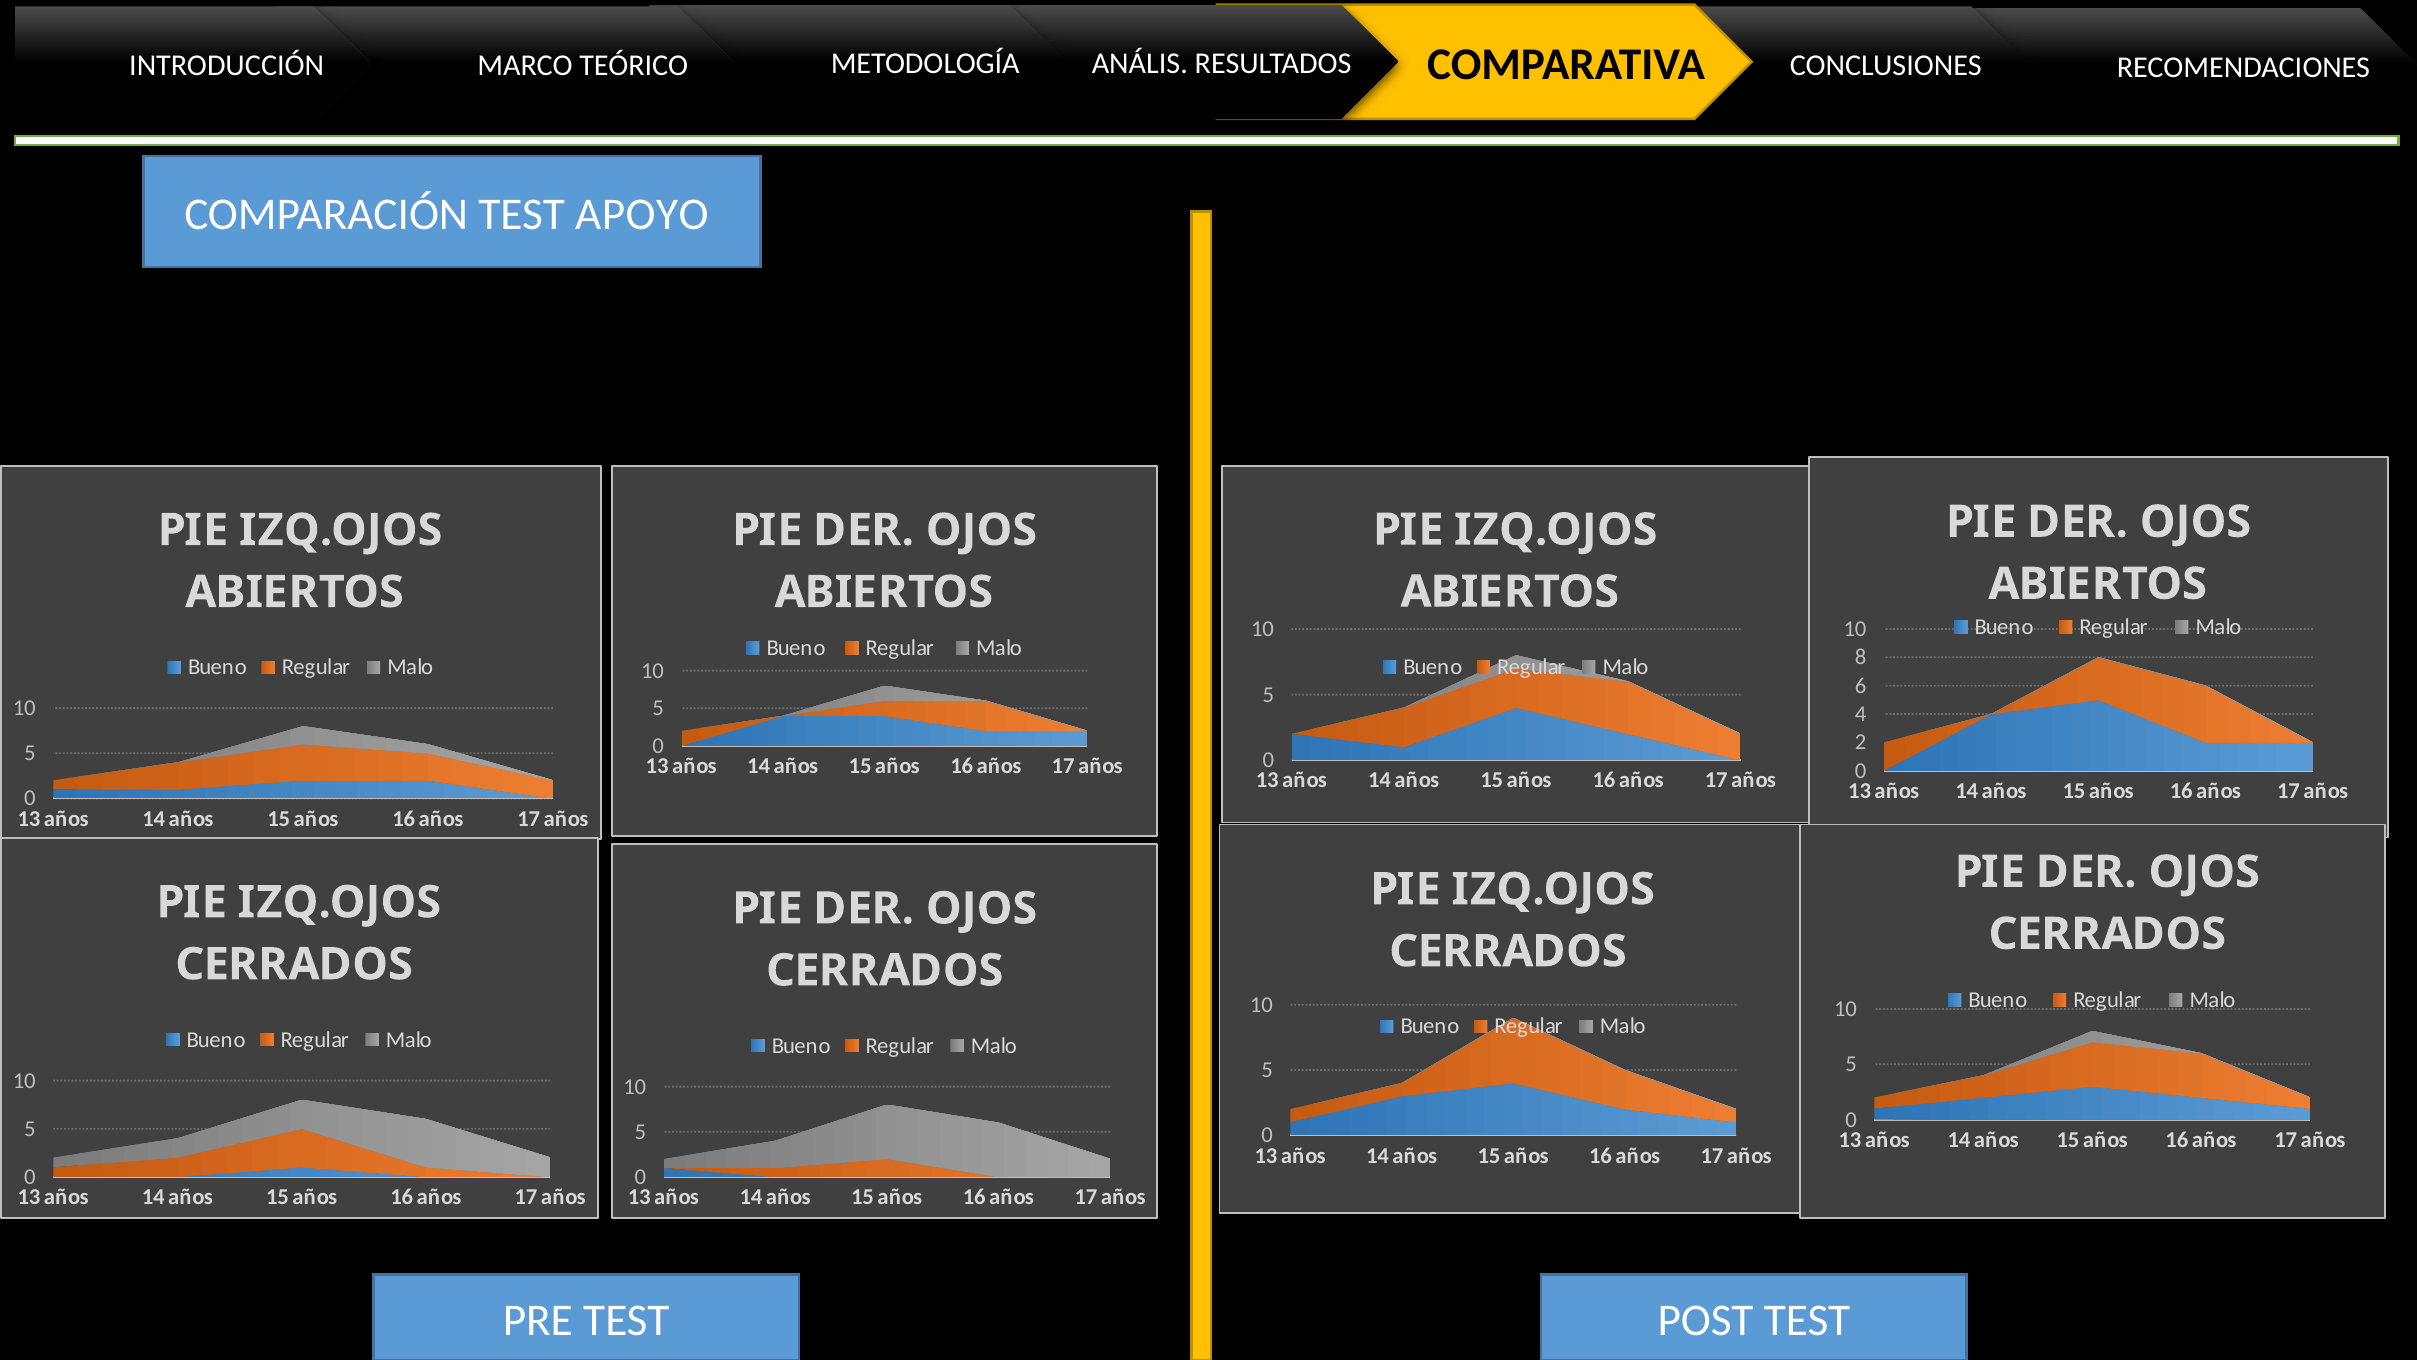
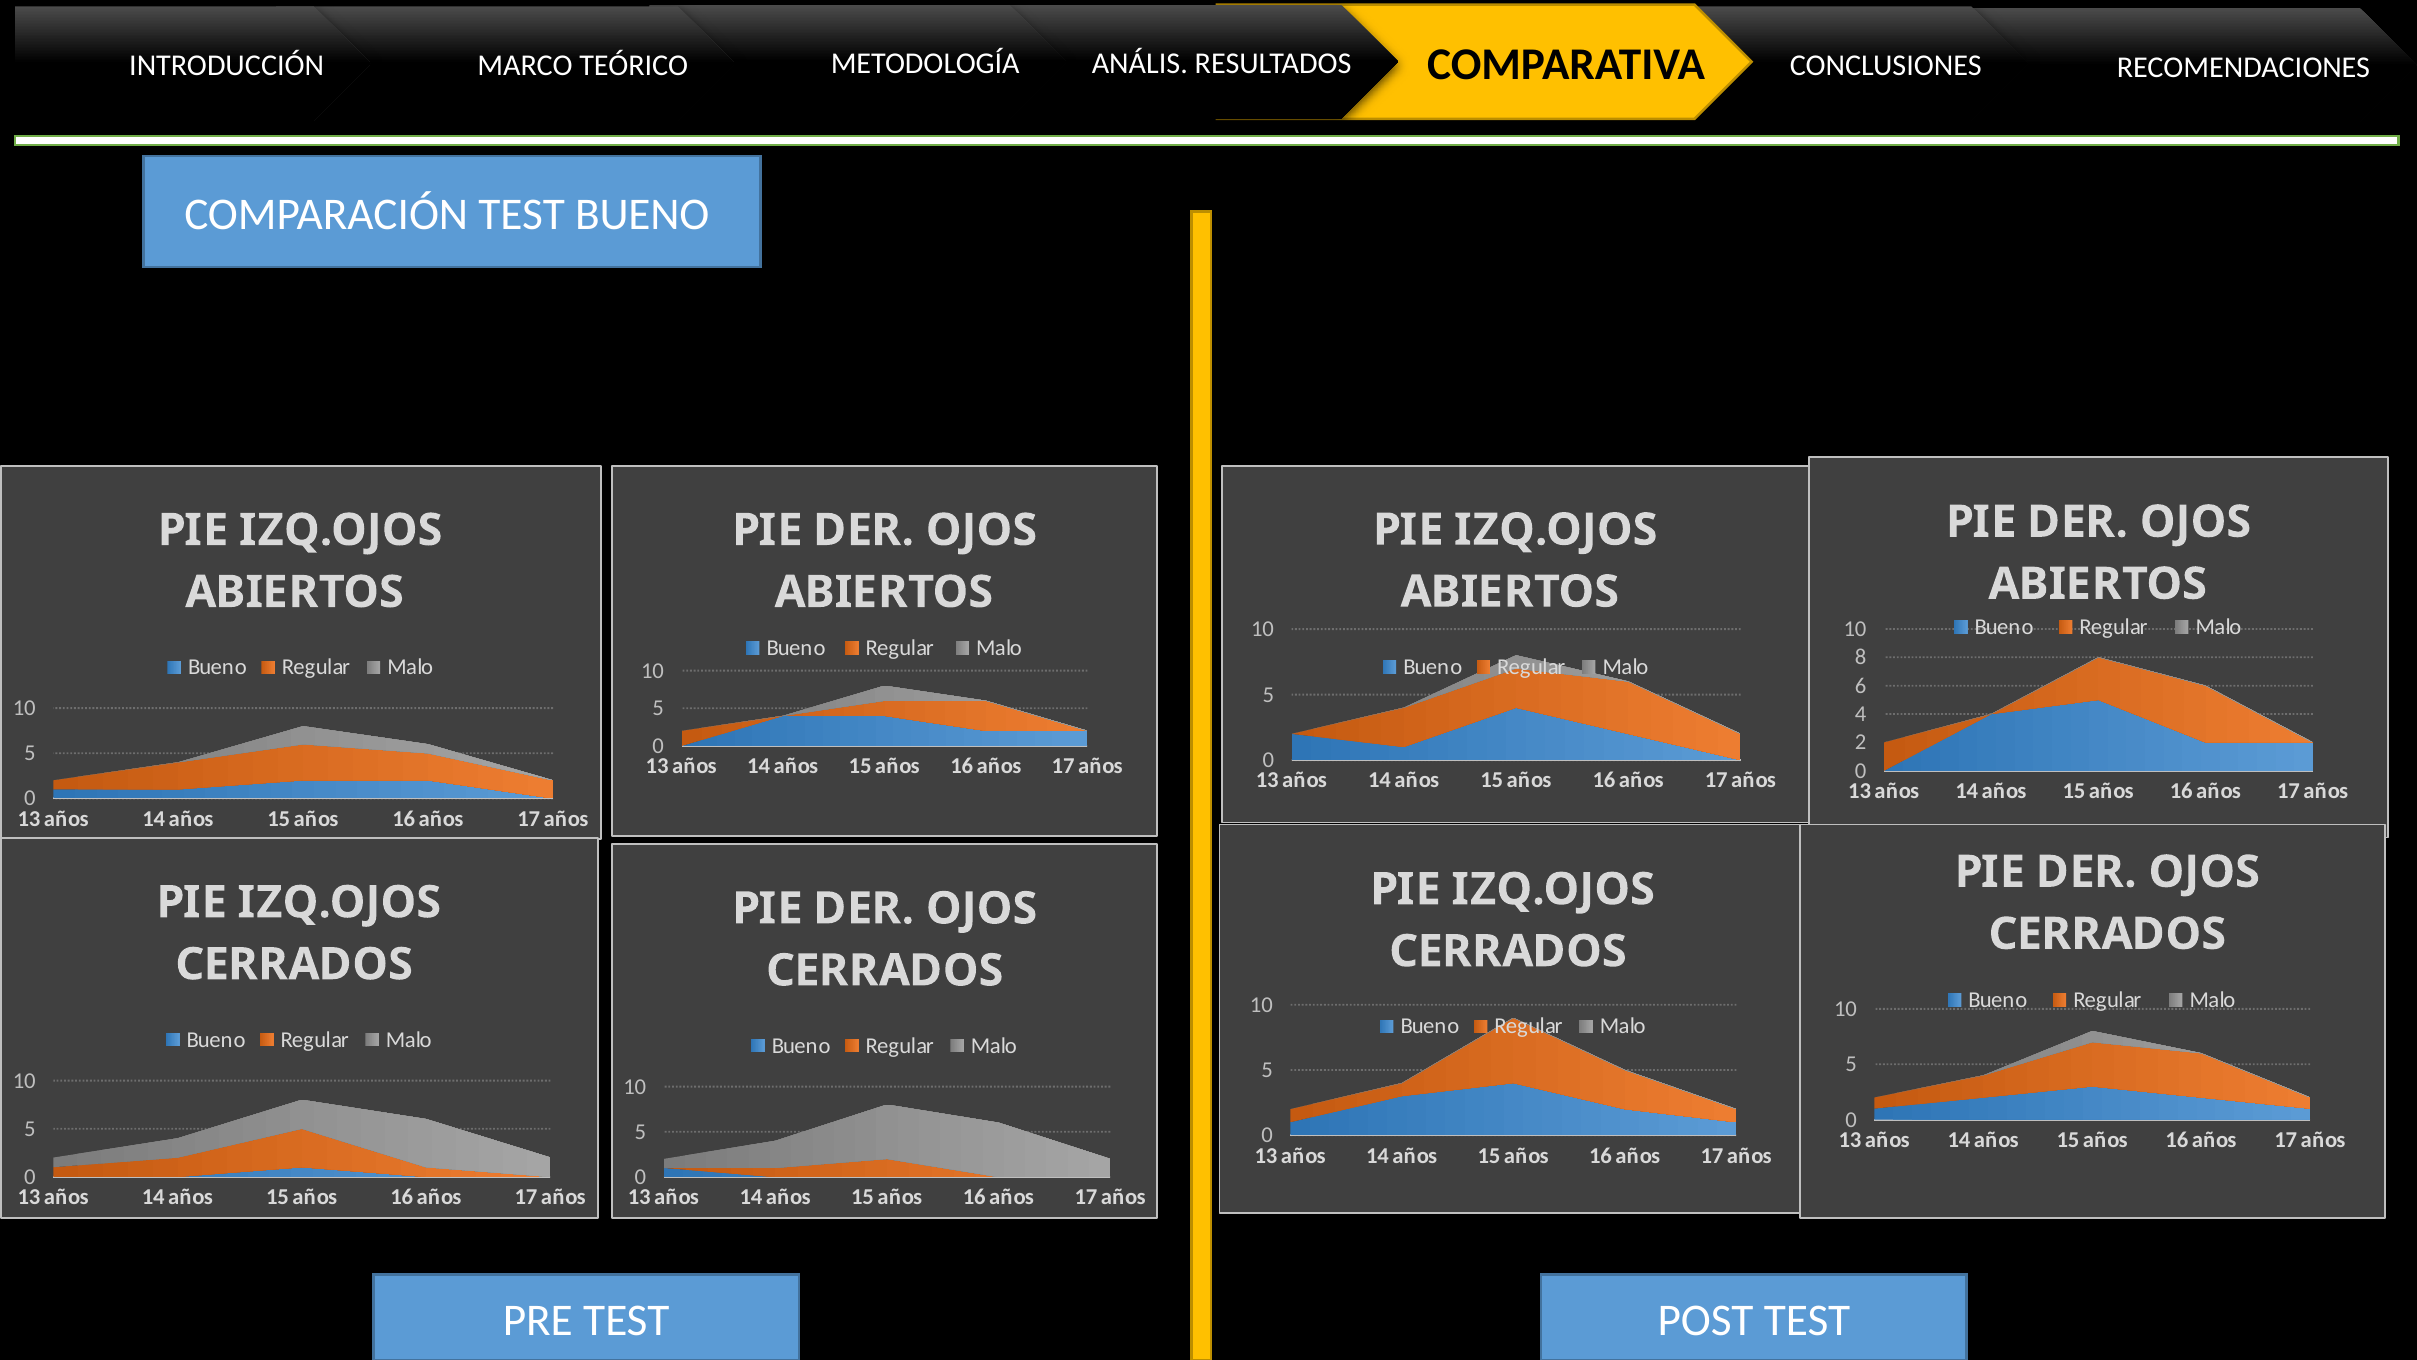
TEST APOYO: APOYO -> BUENO
